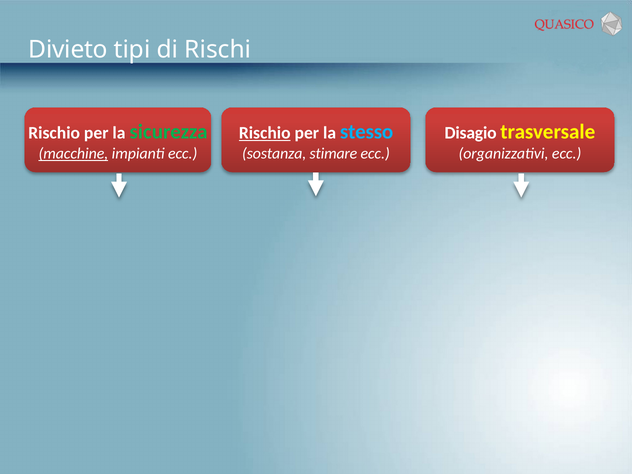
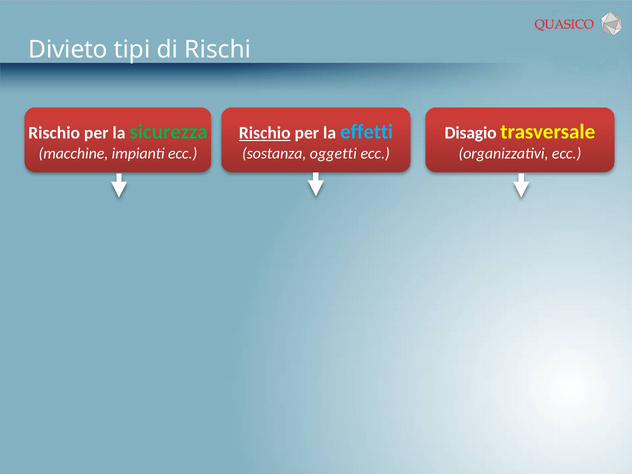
stesso: stesso -> effetti
macchine underline: present -> none
stimare: stimare -> oggetti
